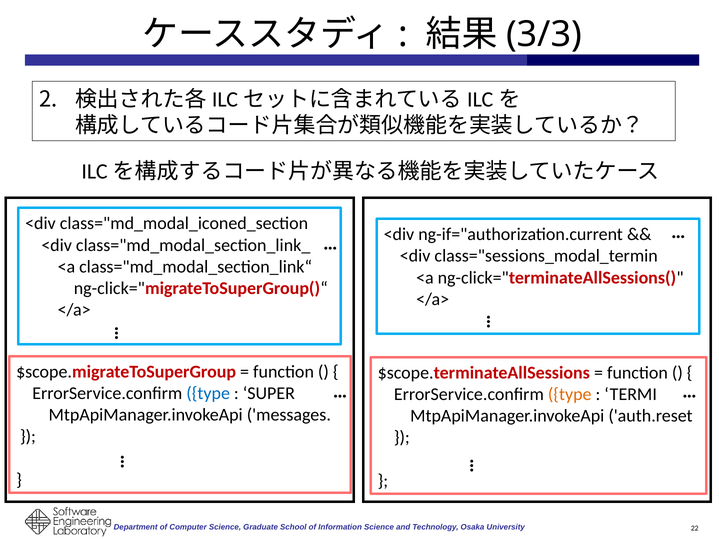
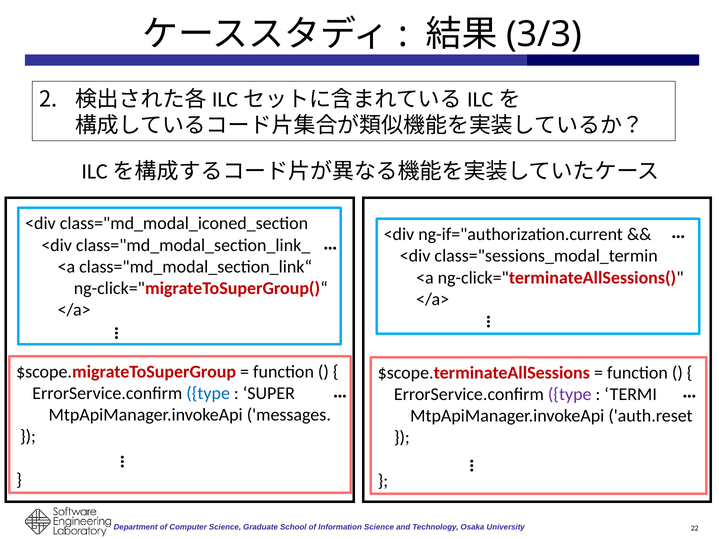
type at (570, 395) colour: orange -> purple
